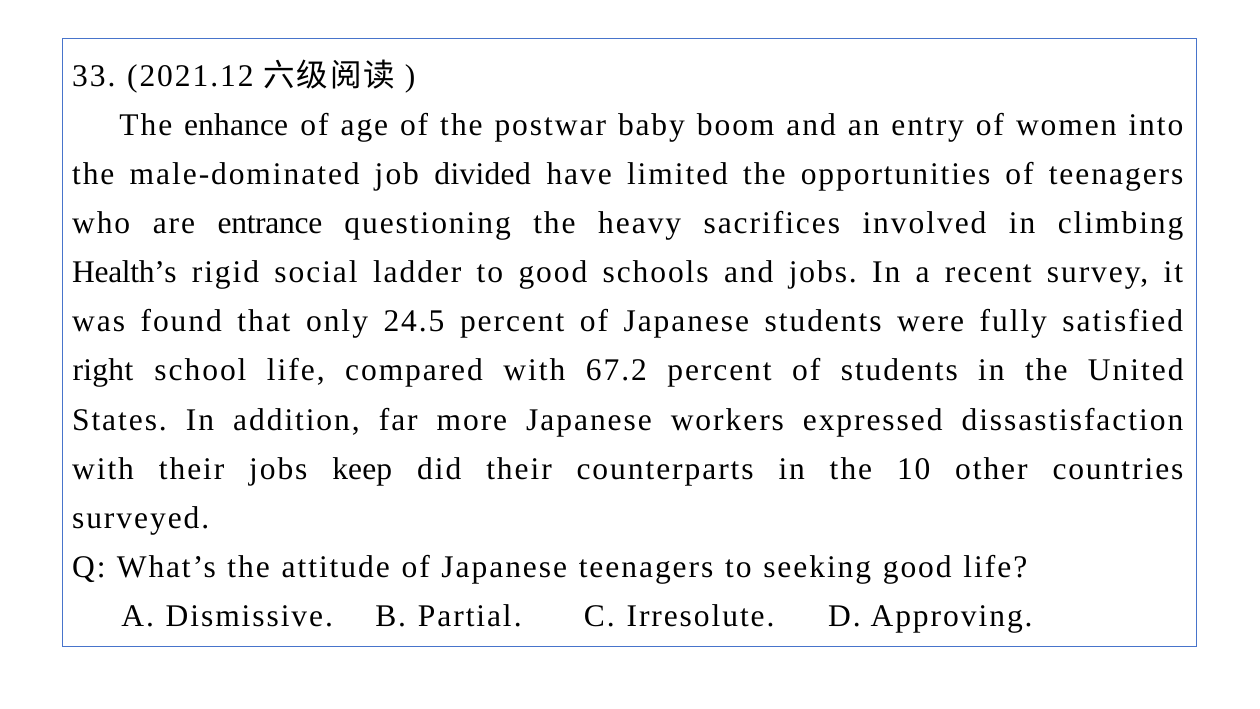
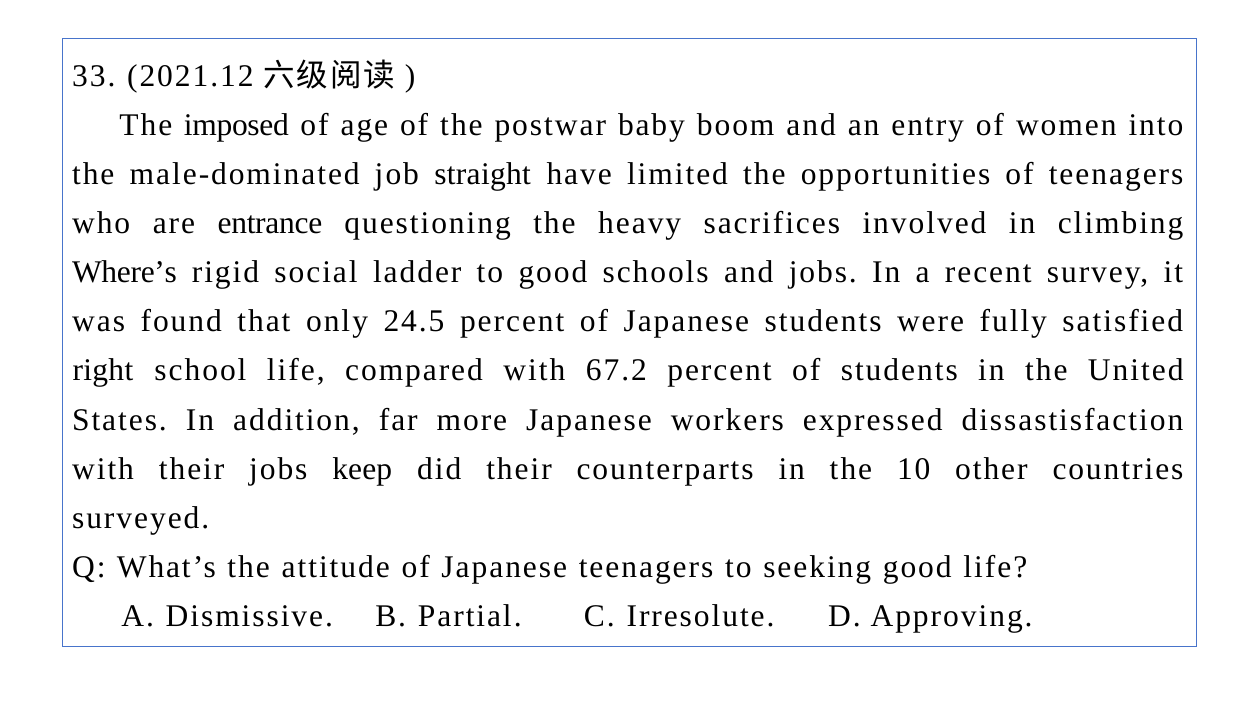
enhance: enhance -> imposed
divided: divided -> straight
Health’s: Health’s -> Where’s
